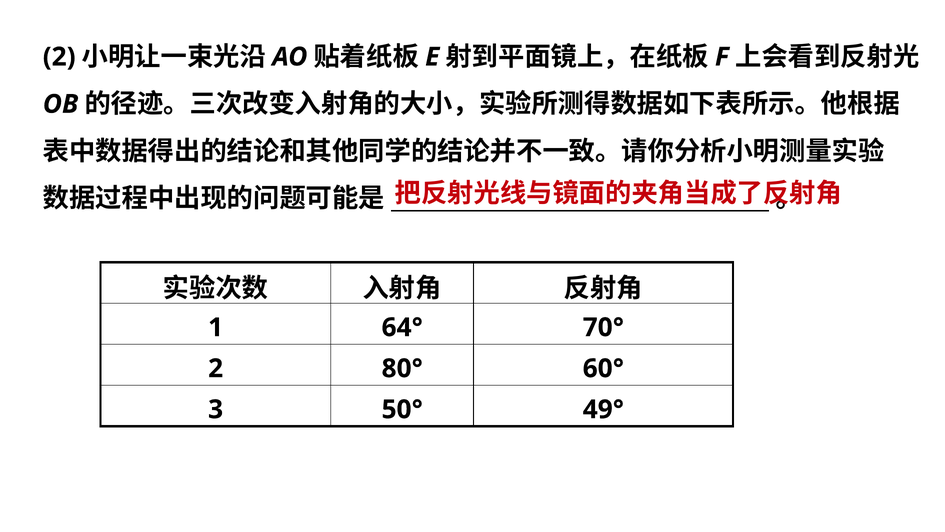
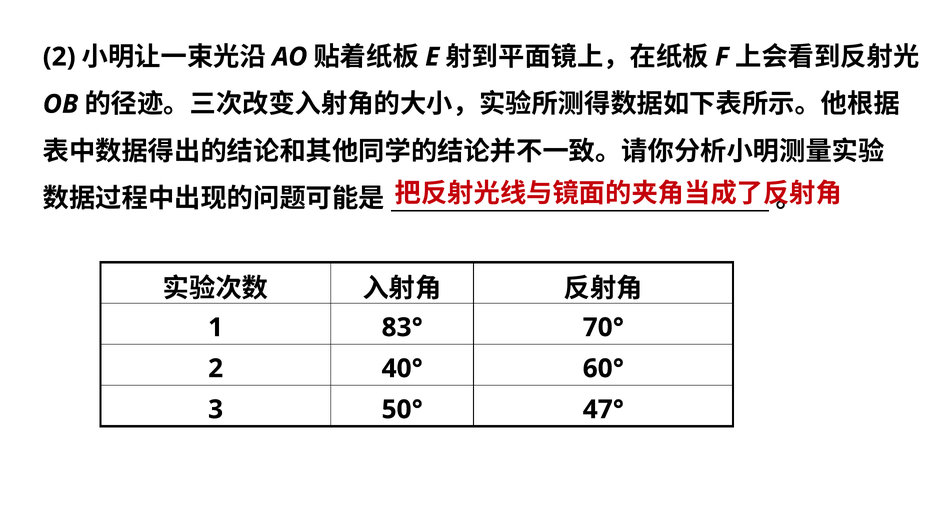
64°: 64° -> 83°
80°: 80° -> 40°
49°: 49° -> 47°
